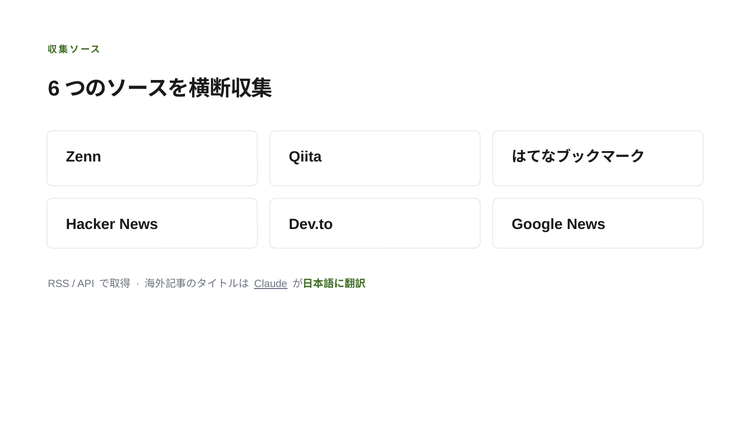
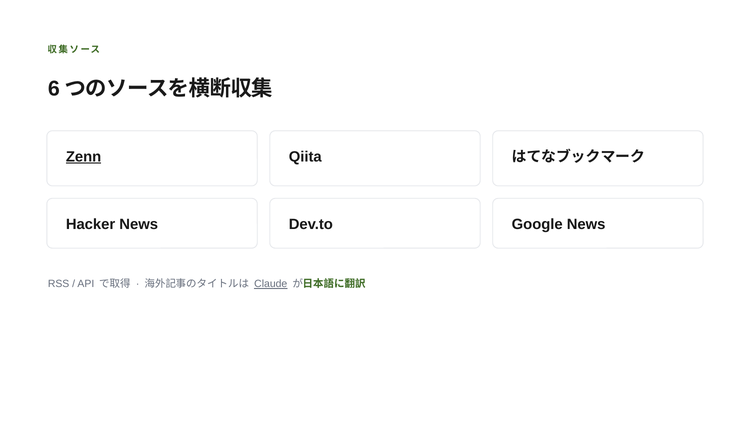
Zenn underline: none -> present
